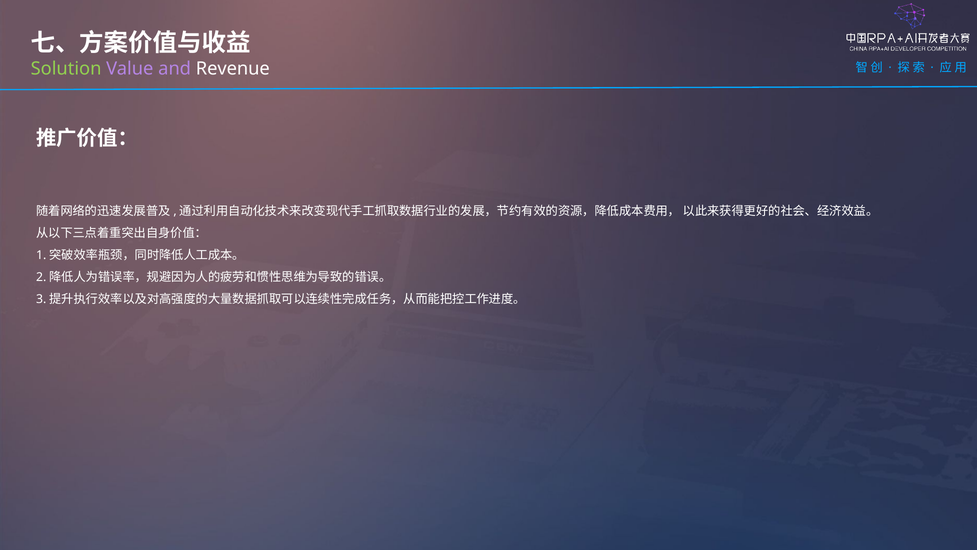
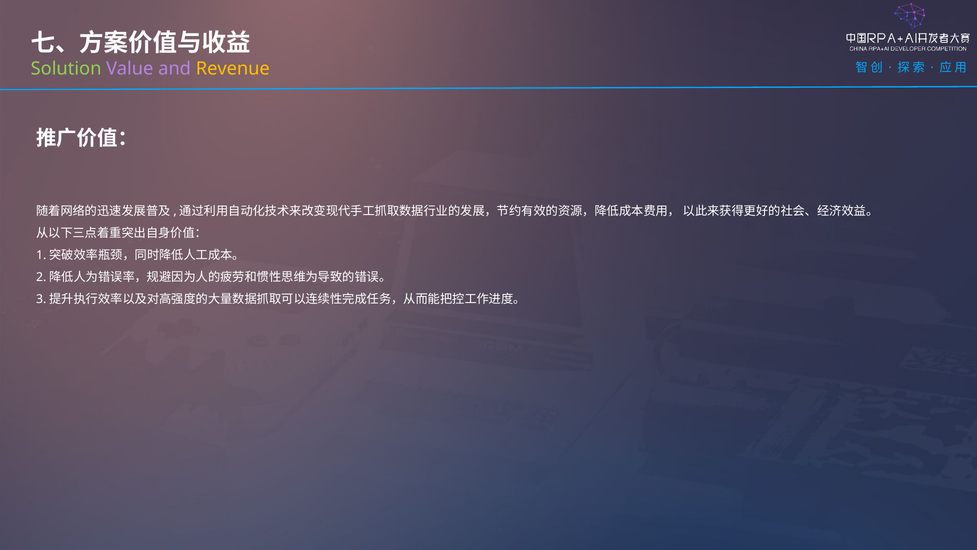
Revenue colour: white -> yellow
